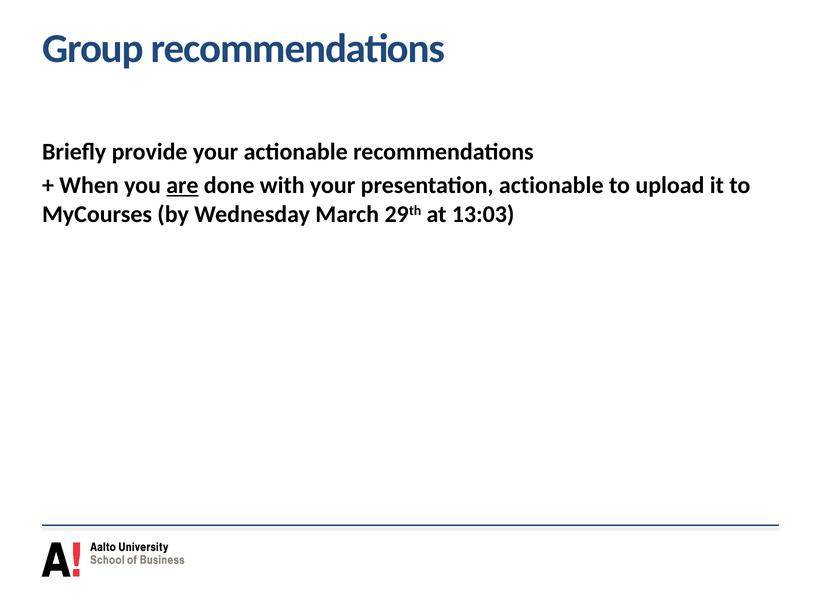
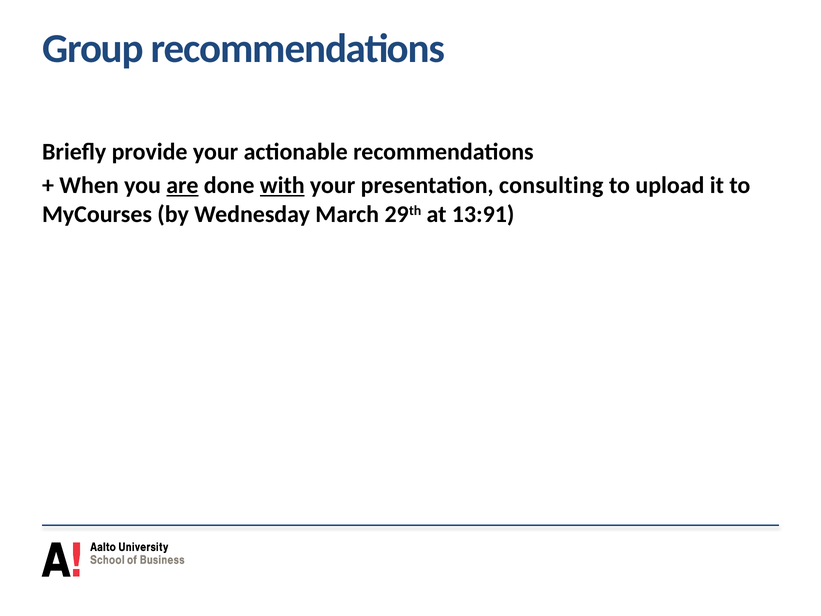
with underline: none -> present
presentation actionable: actionable -> consulting
13:03: 13:03 -> 13:91
